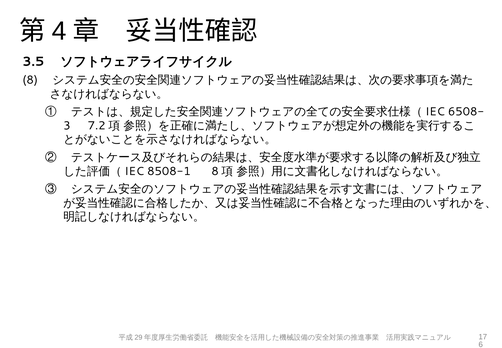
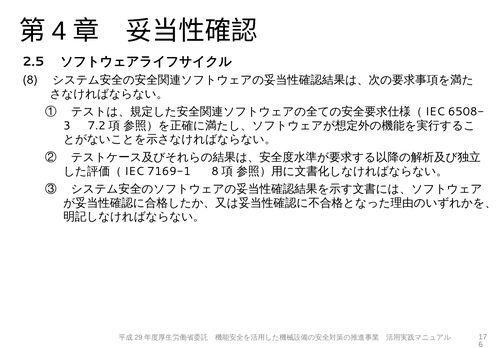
3.5: 3.5 -> 2.5
8508-1: 8508-1 -> 7169-1
